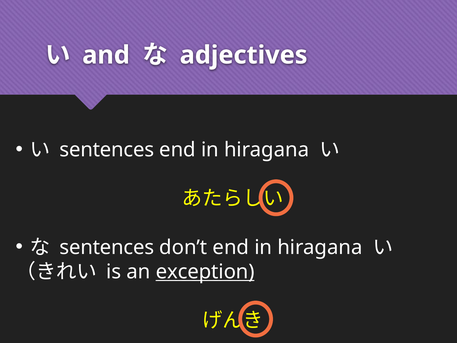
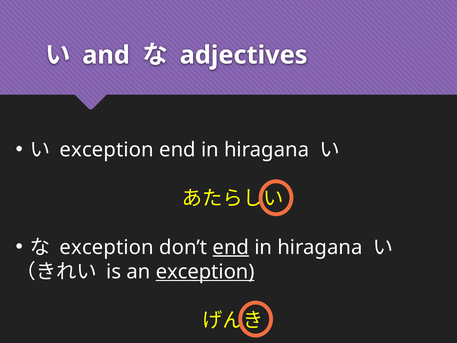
sentences at (107, 150): sentences -> exception
sentences at (107, 247): sentences -> exception
end at (231, 247) underline: none -> present
